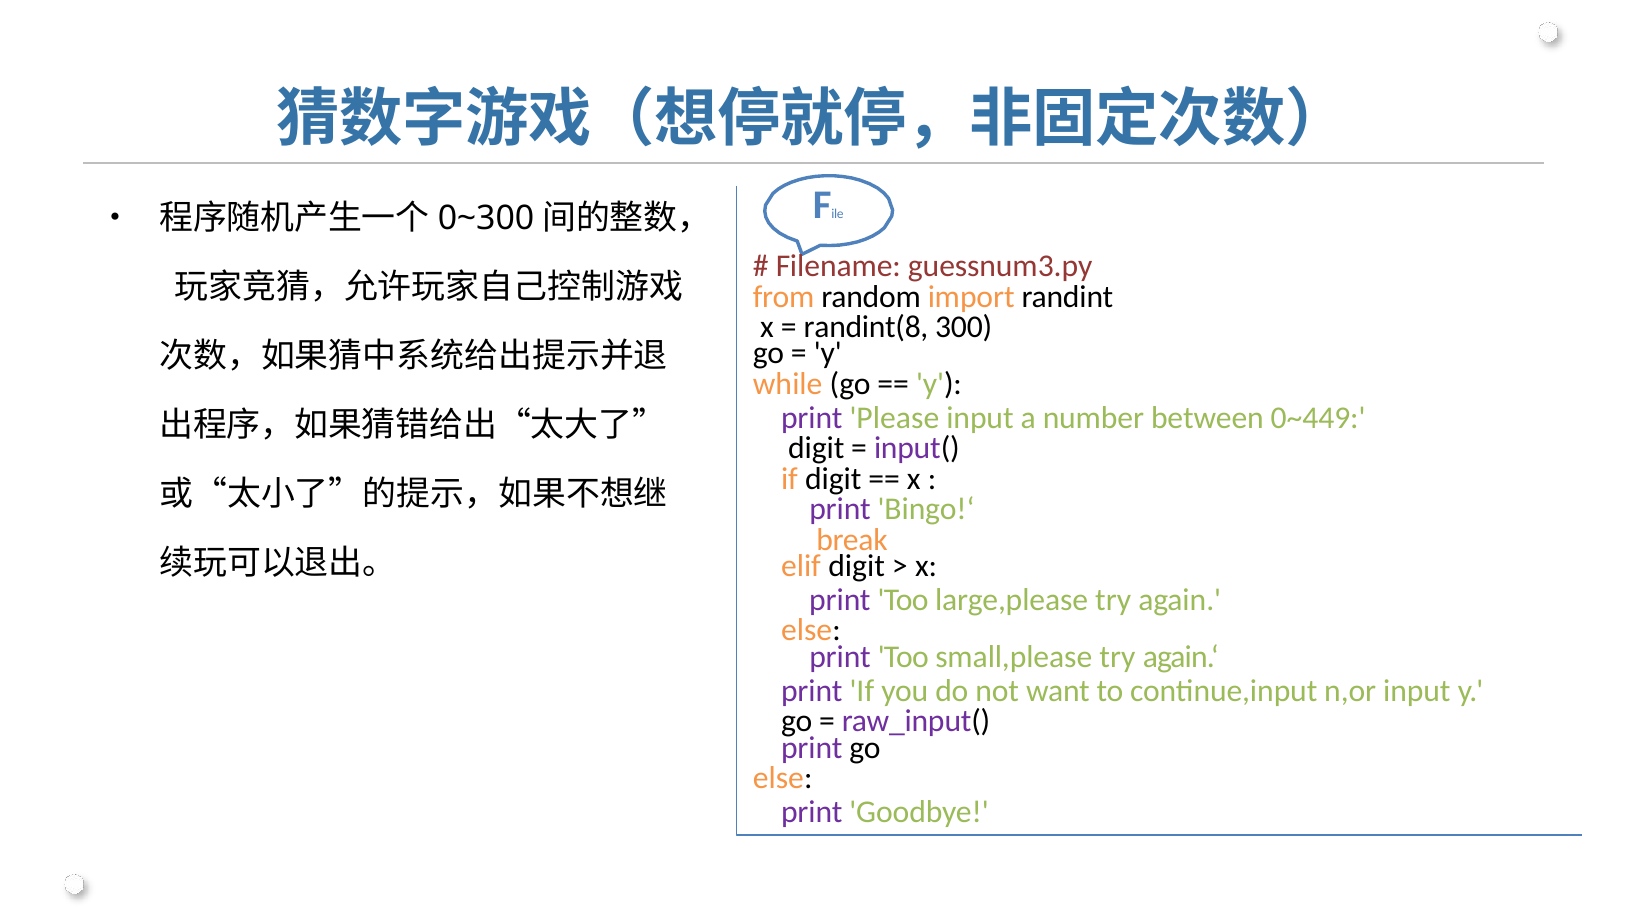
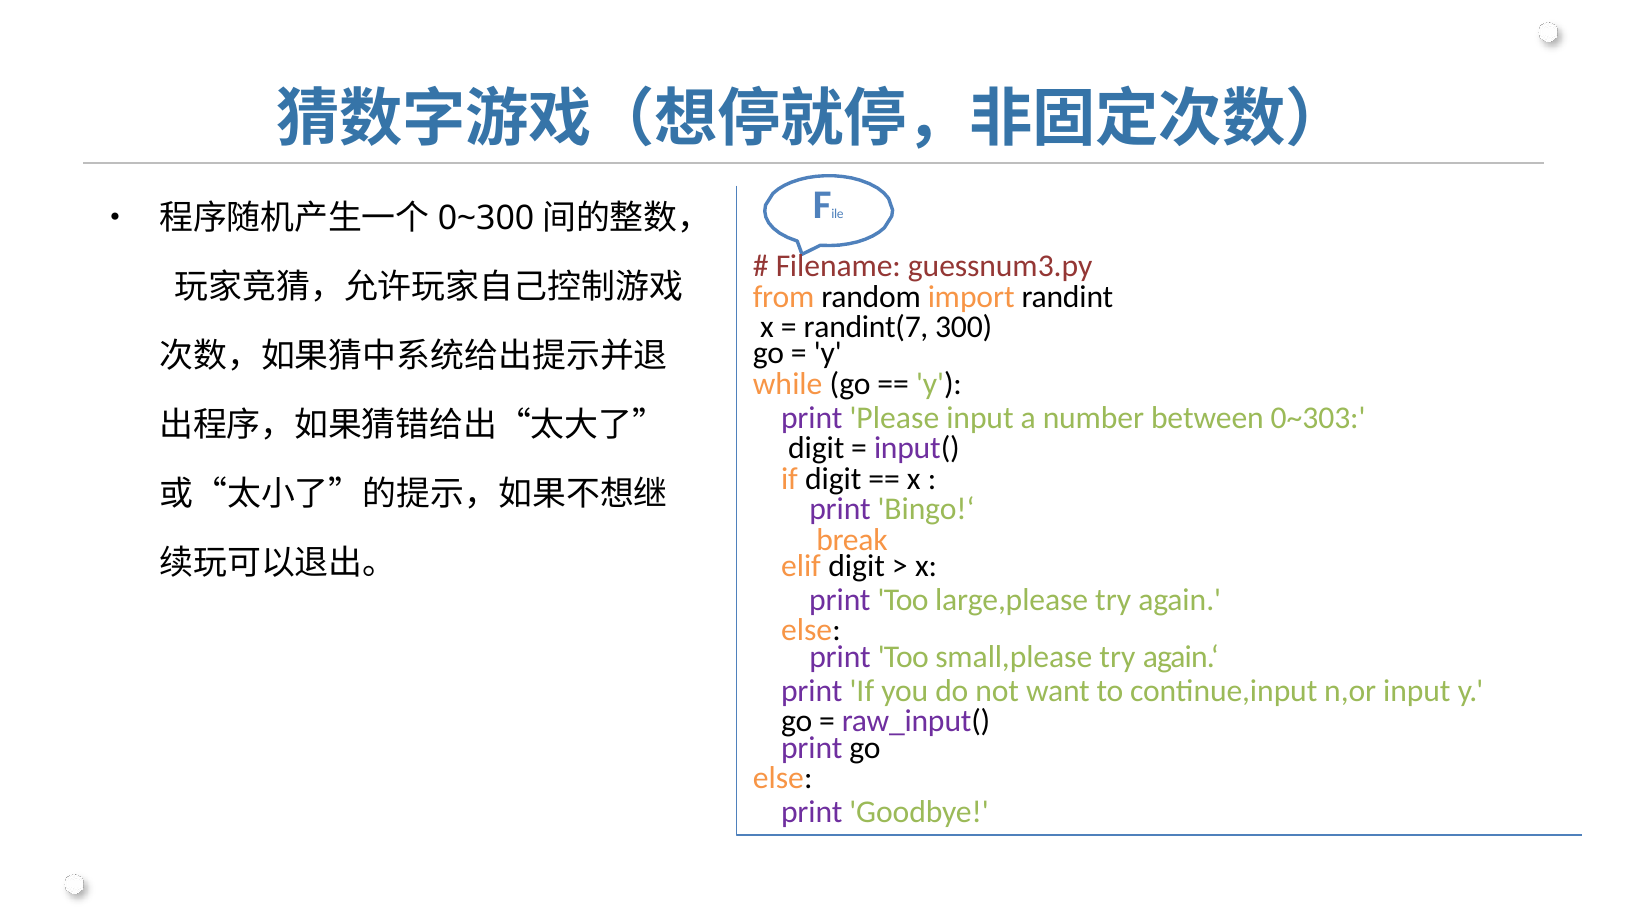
randint(8: randint(8 -> randint(7
0~449: 0~449 -> 0~303
